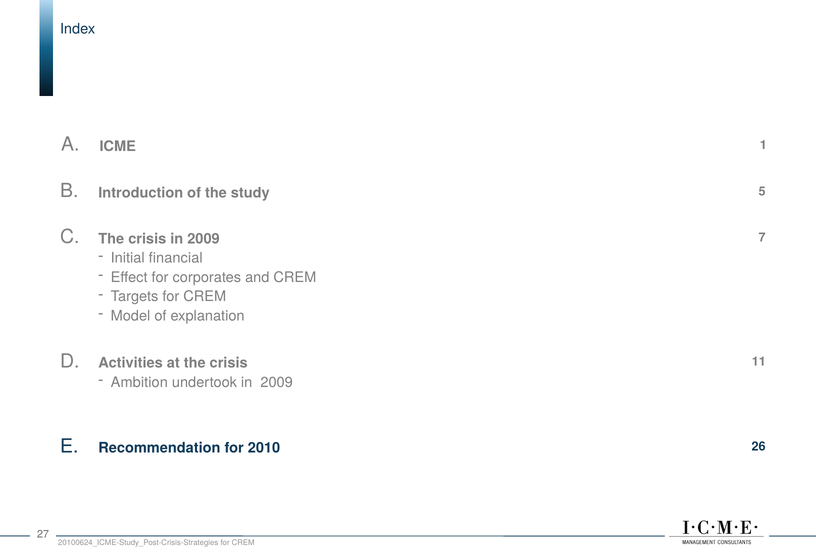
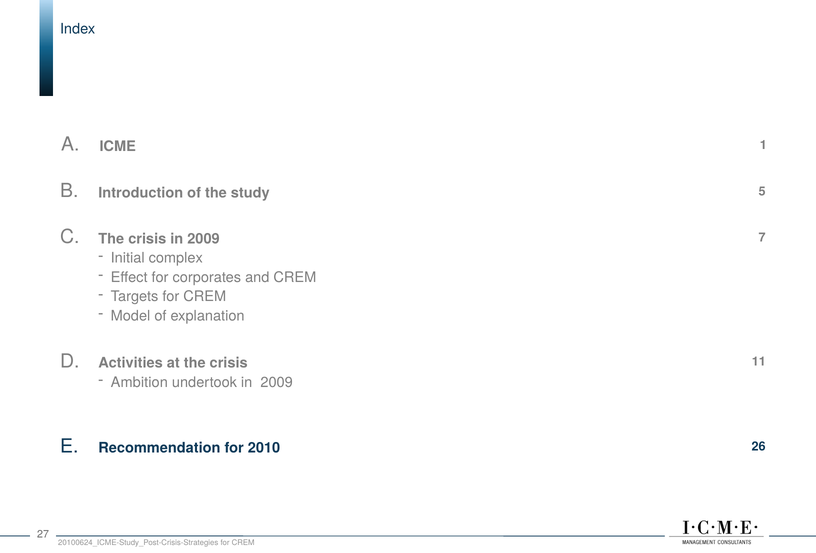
financial: financial -> complex
